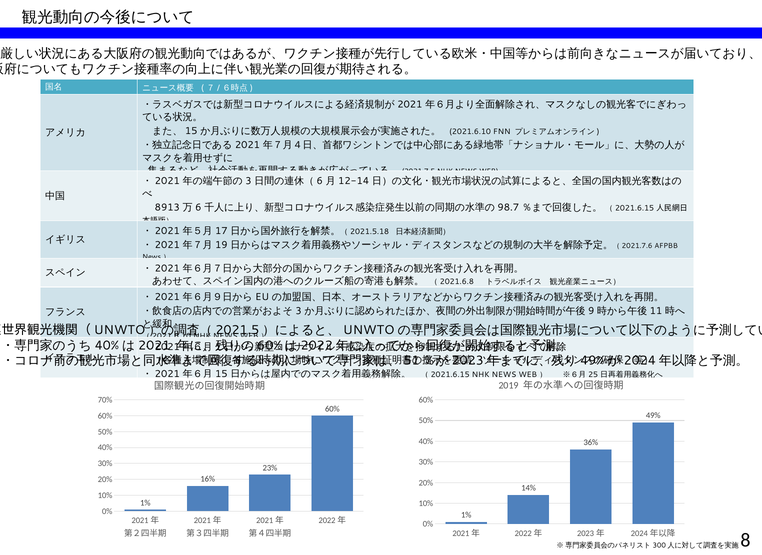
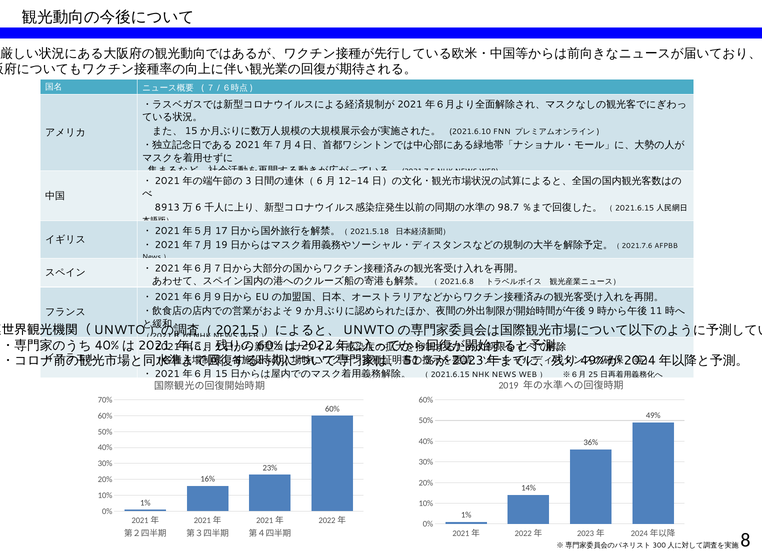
3 at (299, 311): 3 -> 9
